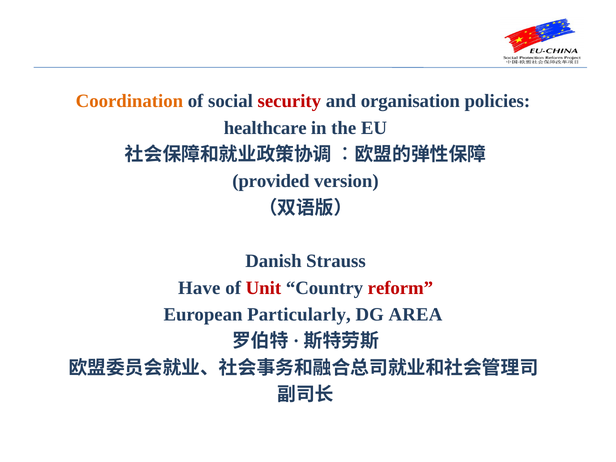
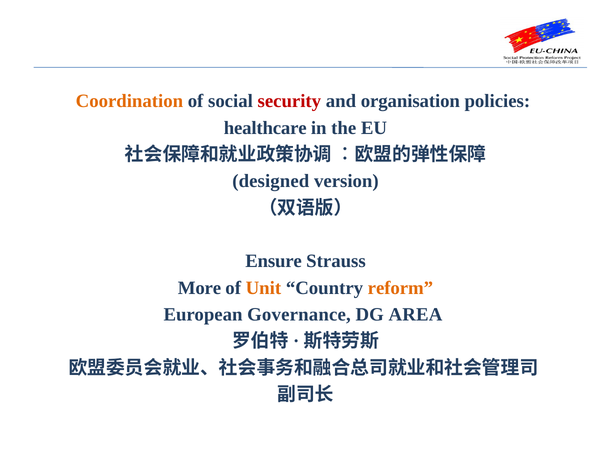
provided: provided -> designed
Danish: Danish -> Ensure
Have: Have -> More
Unit colour: red -> orange
reform colour: red -> orange
Particularly: Particularly -> Governance
